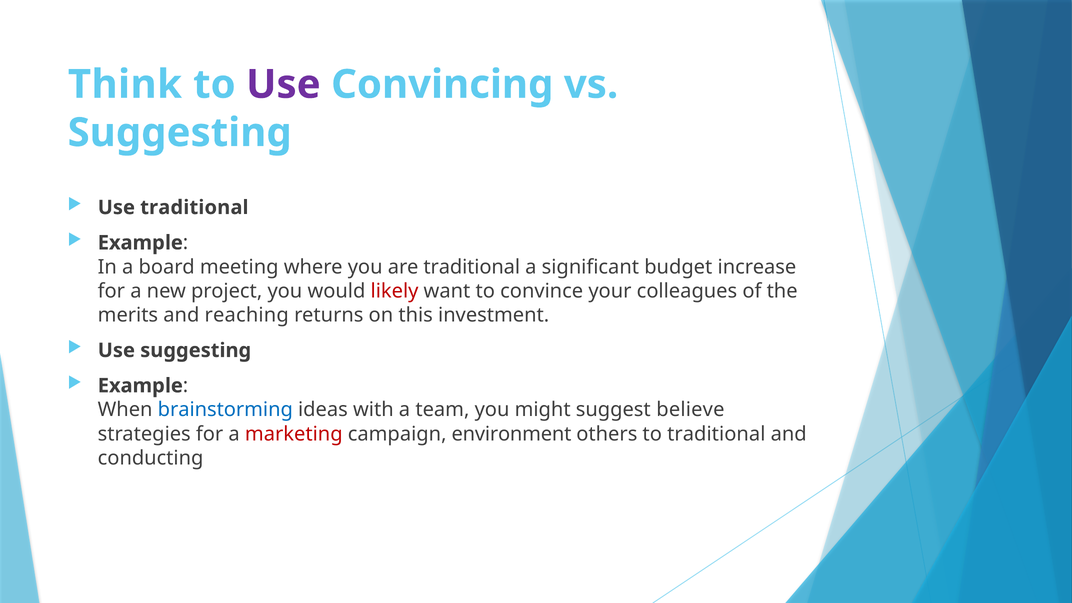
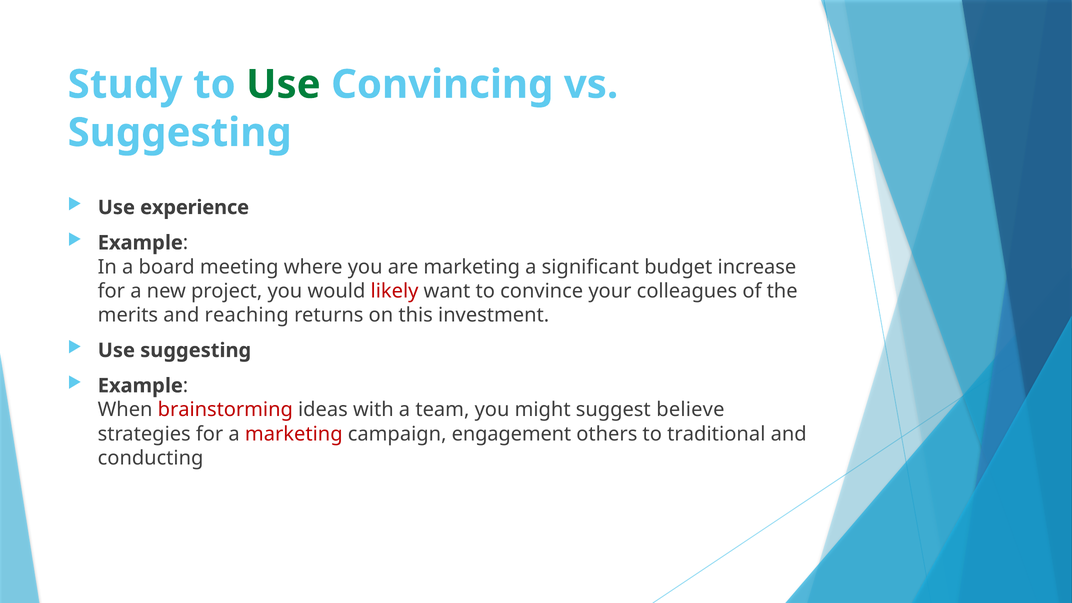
Think: Think -> Study
Use at (283, 85) colour: purple -> green
Use traditional: traditional -> experience
are traditional: traditional -> marketing
brainstorming colour: blue -> red
environment: environment -> engagement
